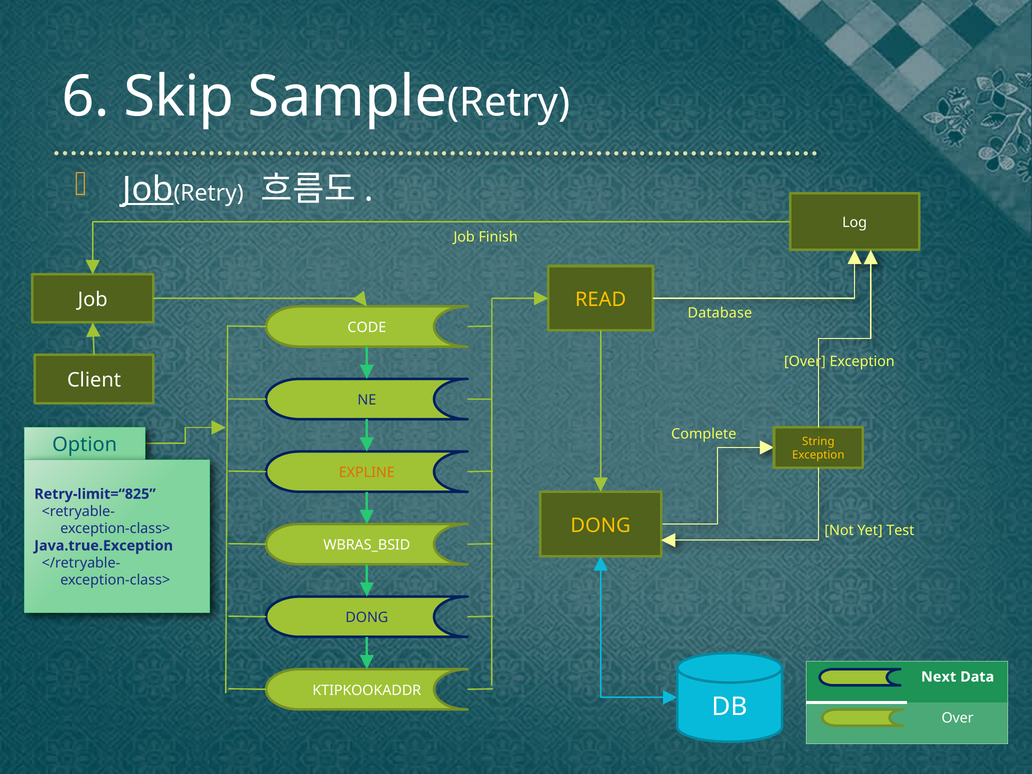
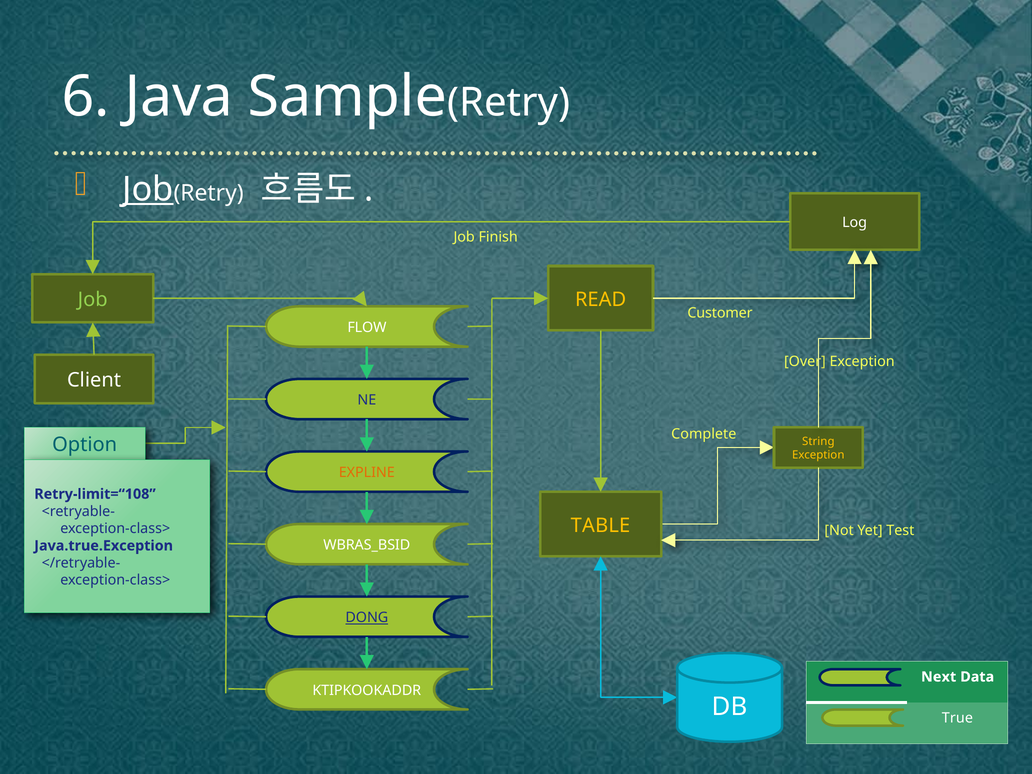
Skip: Skip -> Java
Job at (93, 300) colour: white -> light green
Database: Database -> Customer
CODE: CODE -> FLOW
Retry-limit=“825: Retry-limit=“825 -> Retry-limit=“108
DONG at (601, 525): DONG -> TABLE
DONG at (367, 618) underline: none -> present
Over at (958, 718): Over -> True
